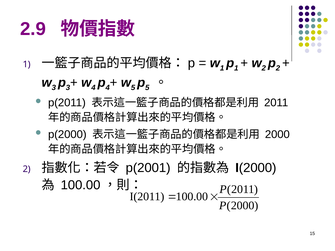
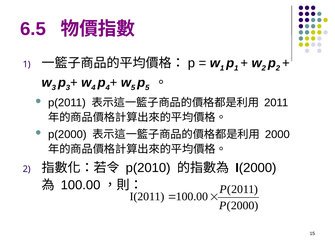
2.9: 2.9 -> 6.5
p(2001: p(2001 -> p(2010
